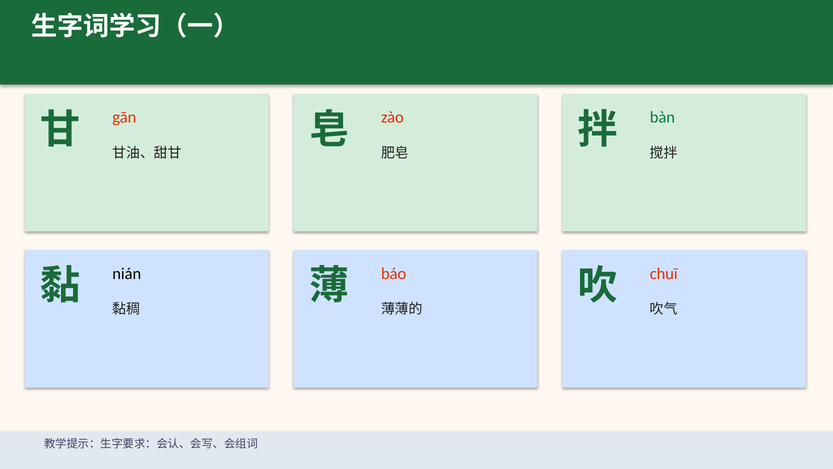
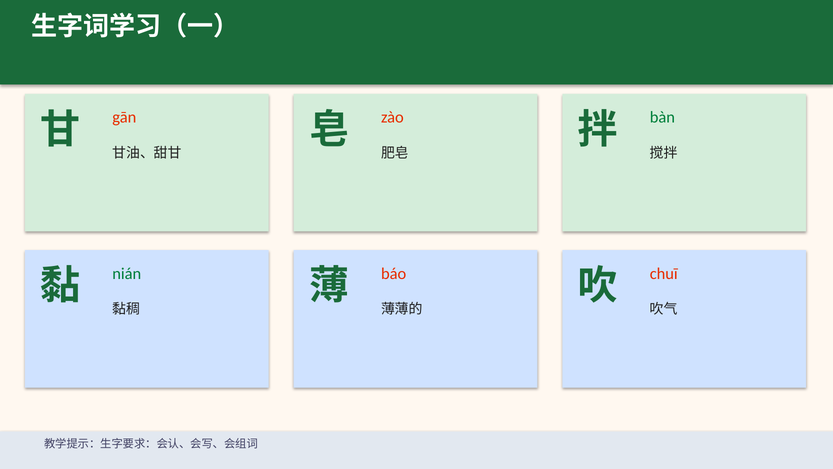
nián colour: black -> green
